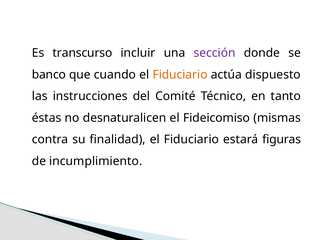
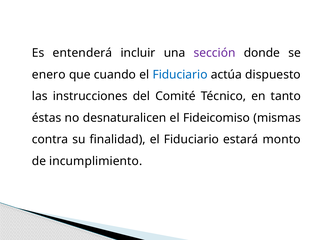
transcurso: transcurso -> entenderá
banco: banco -> enero
Fiduciario at (180, 75) colour: orange -> blue
figuras: figuras -> monto
